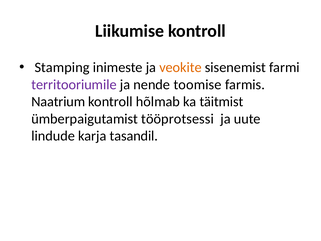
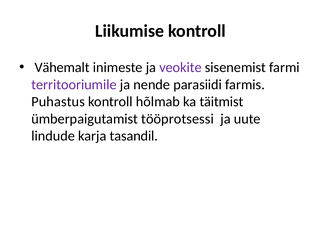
Stamping: Stamping -> Vähemalt
veokite colour: orange -> purple
toomise: toomise -> parasiidi
Naatrium: Naatrium -> Puhastus
